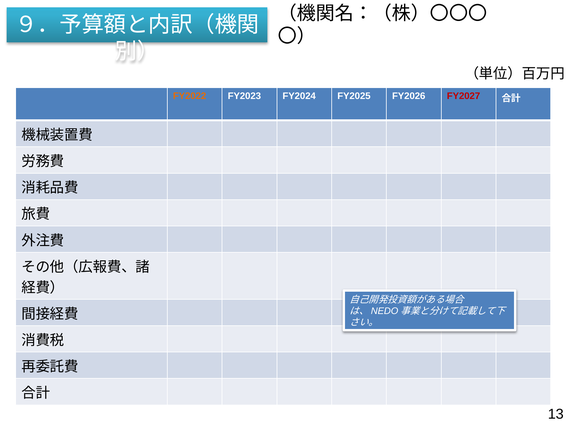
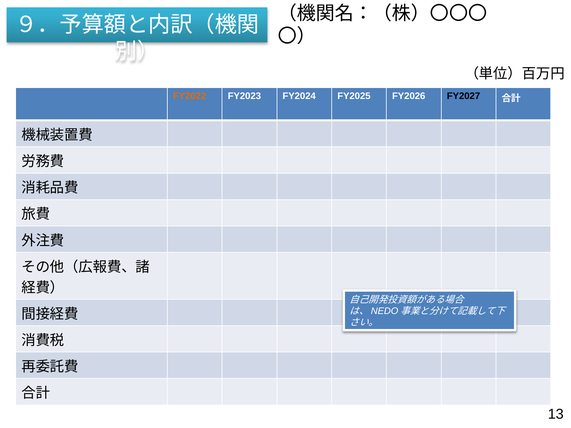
FY2027 colour: red -> black
